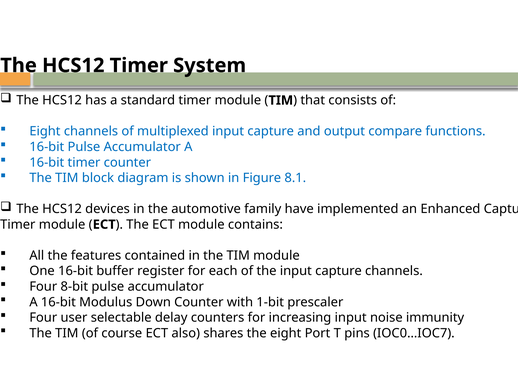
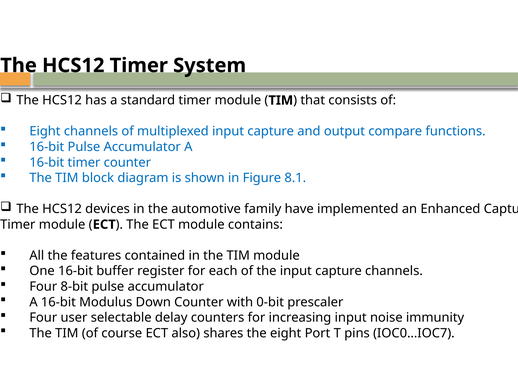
1-bit: 1-bit -> 0-bit
